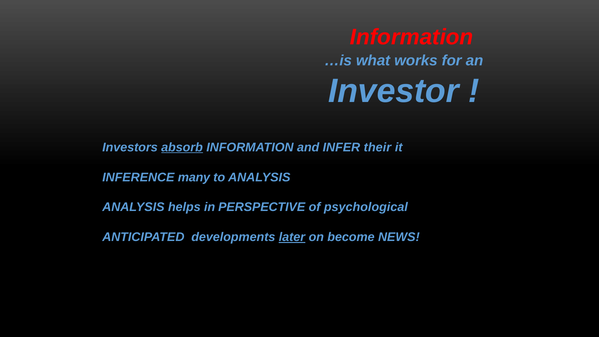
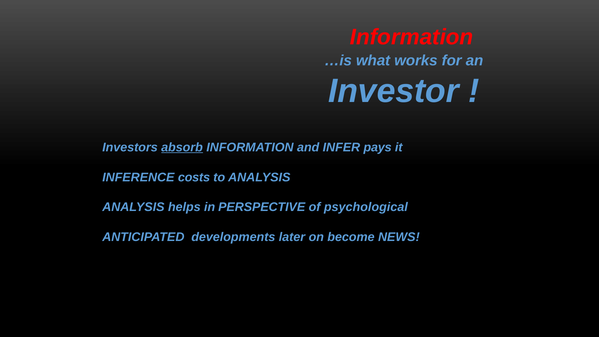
their: their -> pays
many: many -> costs
later underline: present -> none
